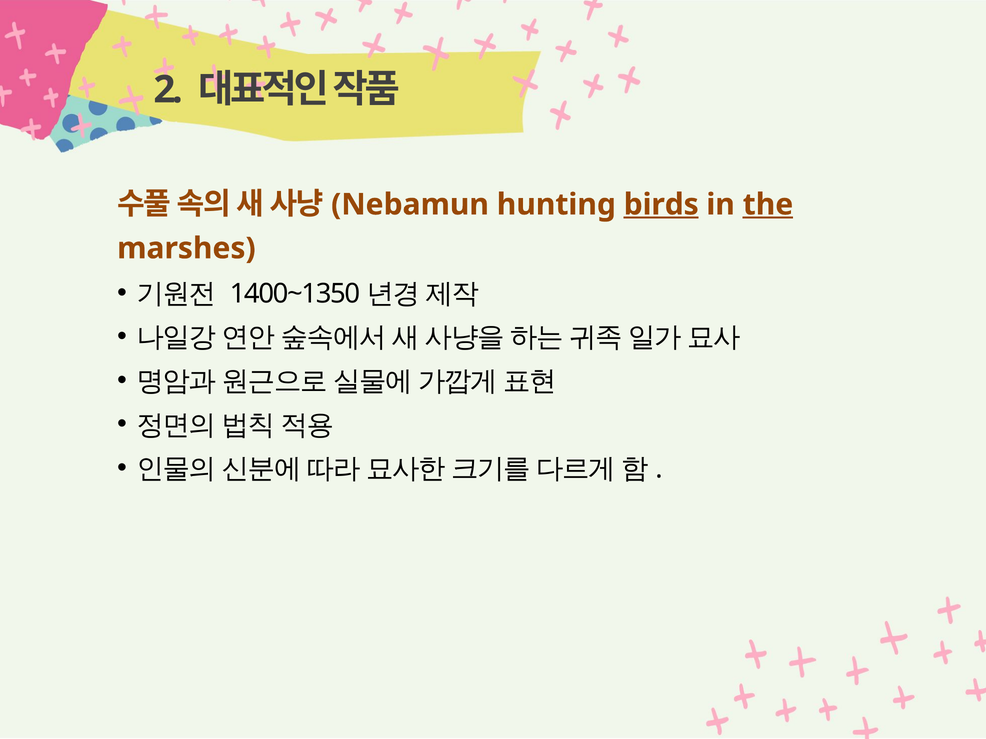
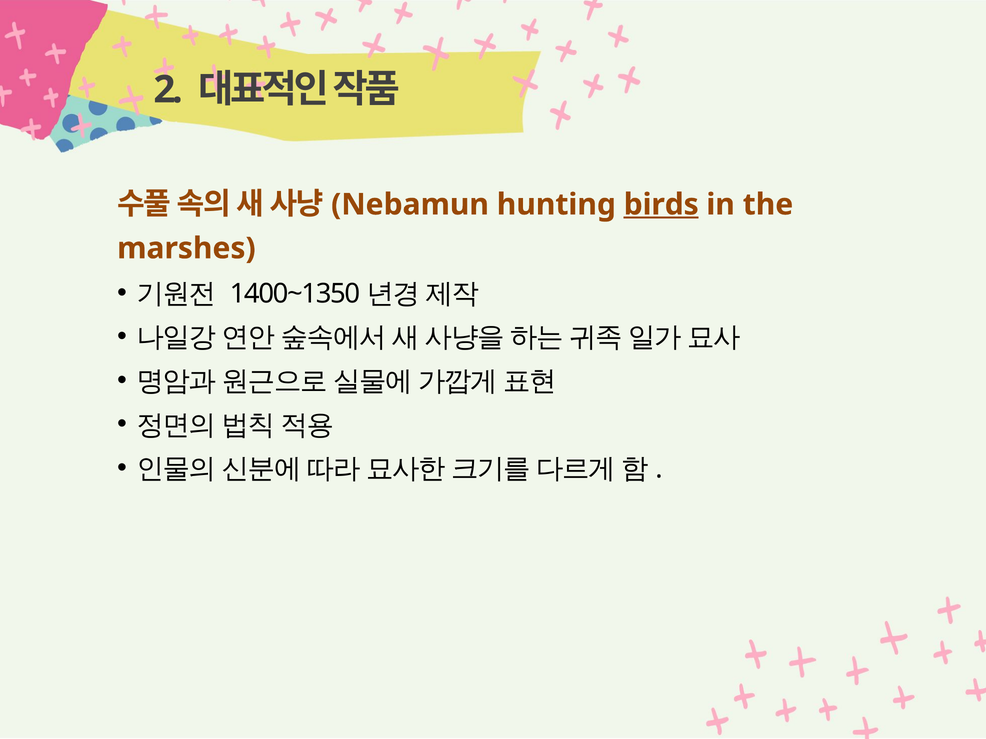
the underline: present -> none
